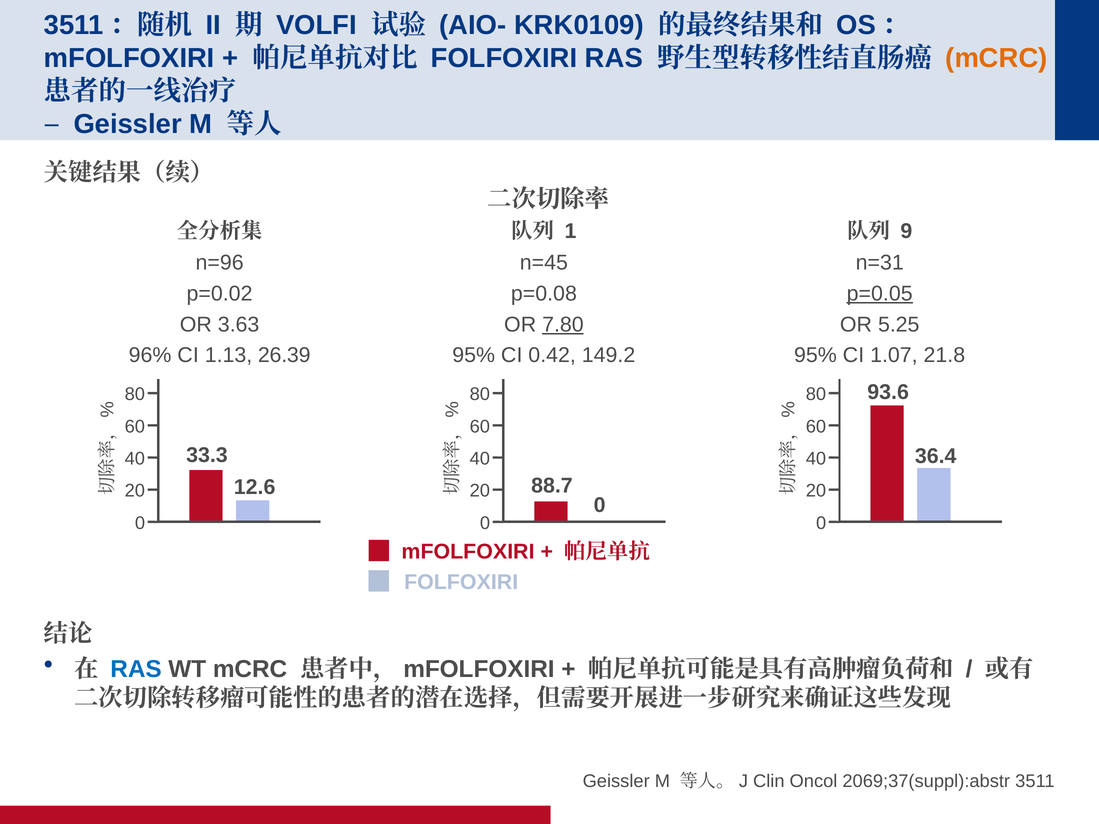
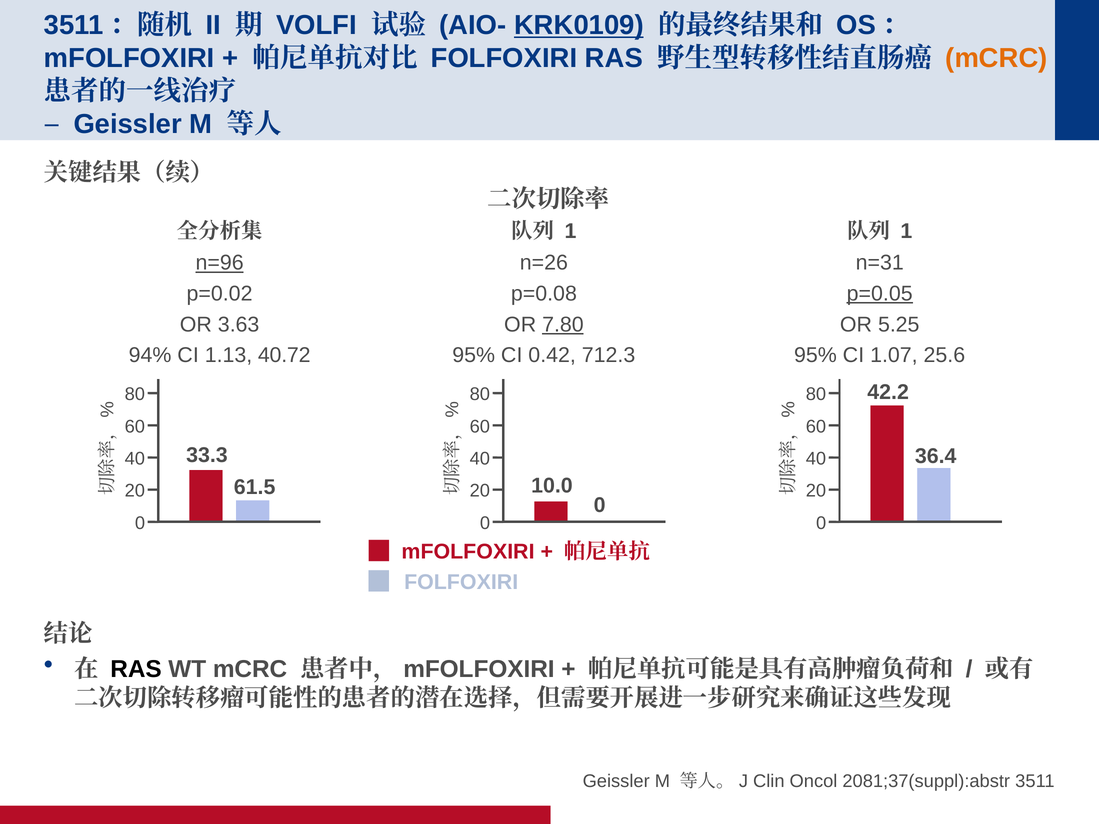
KRK0109 underline: none -> present
9 at (906, 231): 9 -> 1
n=96 underline: none -> present
n=45: n=45 -> n=26
96%: 96% -> 94%
26.39: 26.39 -> 40.72
149.2: 149.2 -> 712.3
21.8: 21.8 -> 25.6
93.6: 93.6 -> 42.2
88.7: 88.7 -> 10.0
12.6: 12.6 -> 61.5
RAS at (136, 669) colour: blue -> black
2069;37(suppl):abstr: 2069;37(suppl):abstr -> 2081;37(suppl):abstr
